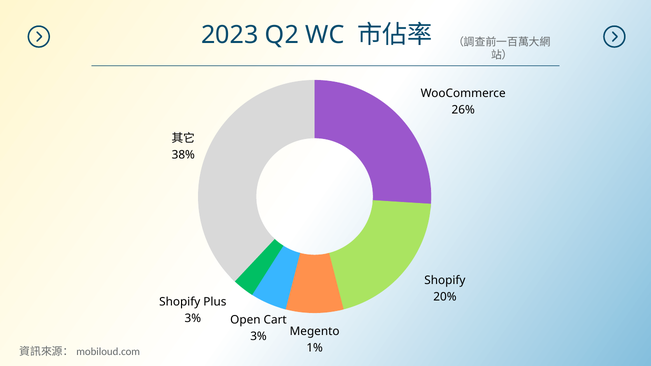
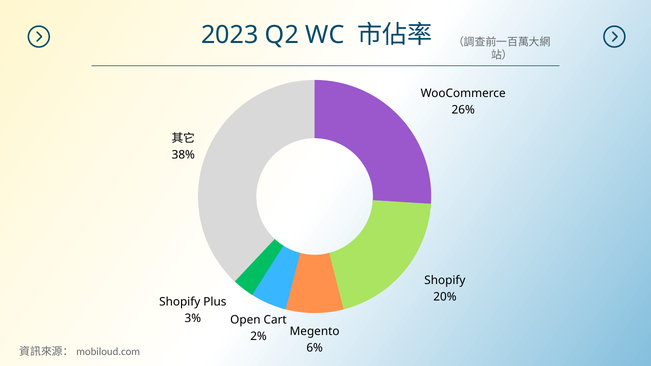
3% at (259, 336): 3% -> 2%
1%: 1% -> 6%
